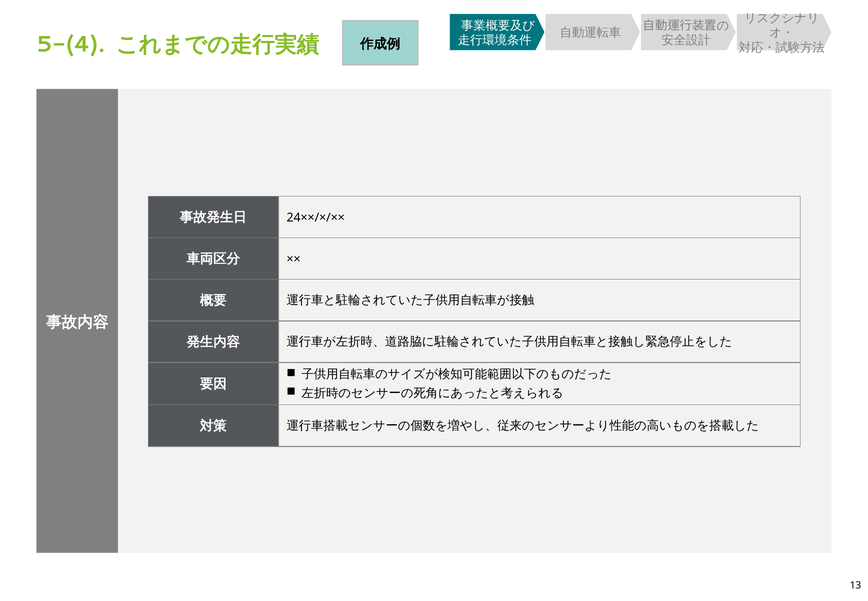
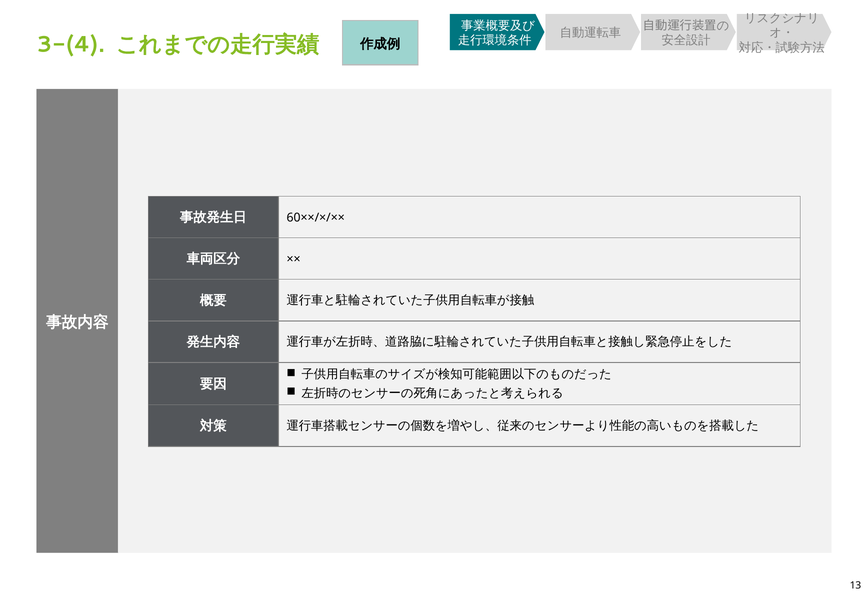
5-(4: 5-(4 -> 3-(4
24××/×/××: 24××/×/×× -> 60××/×/××
